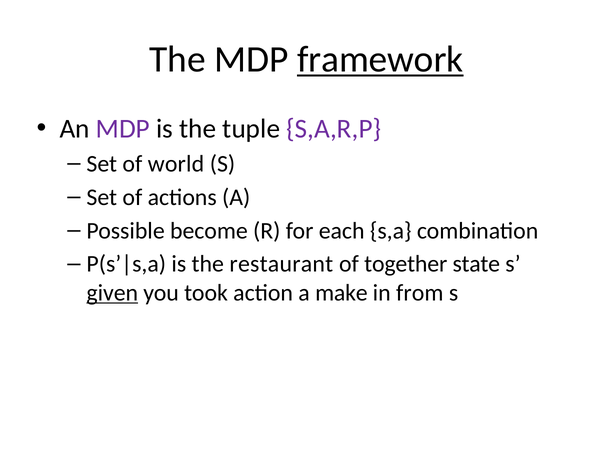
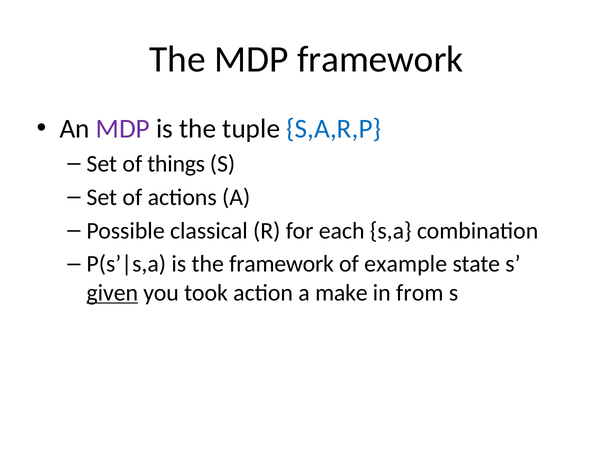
framework at (380, 59) underline: present -> none
S,A,R,P colour: purple -> blue
world: world -> things
become: become -> classical
the restaurant: restaurant -> framework
together: together -> example
